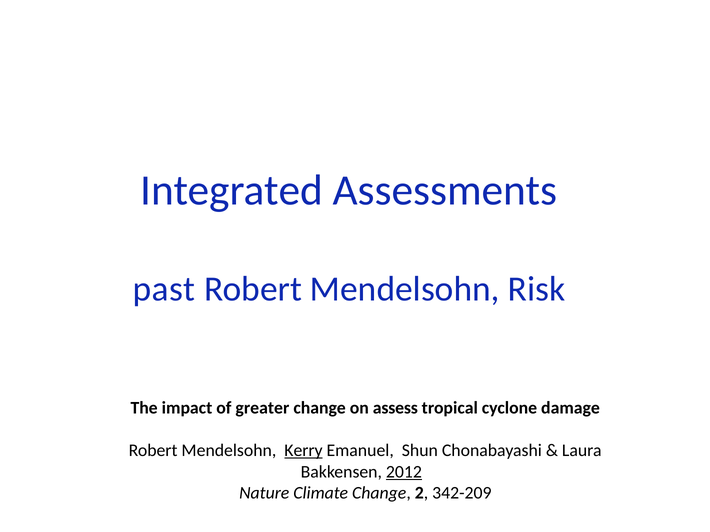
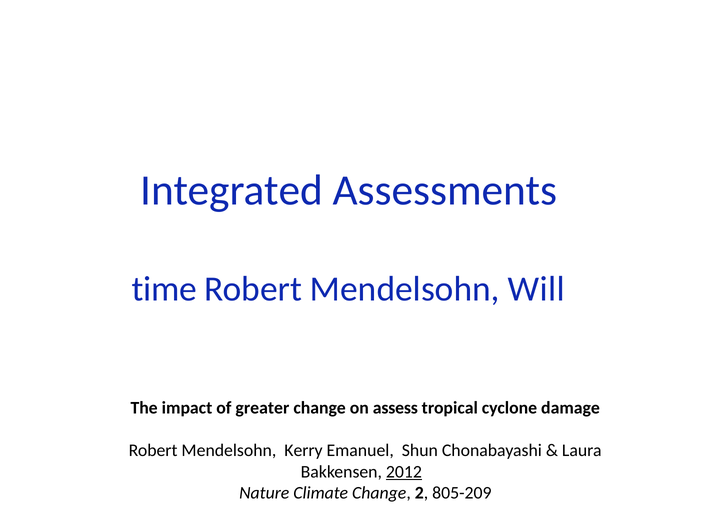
past: past -> time
Risk: Risk -> Will
Kerry underline: present -> none
342-209: 342-209 -> 805-209
